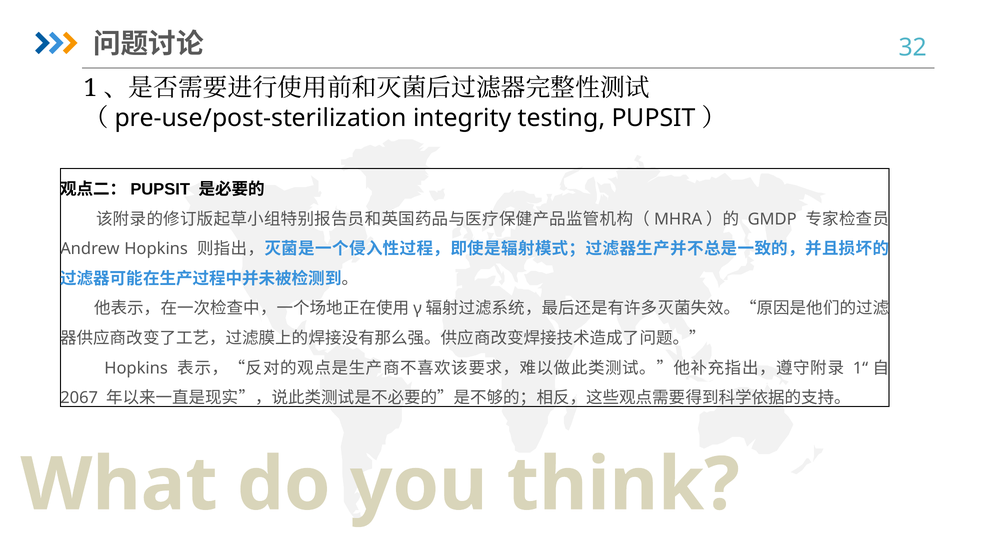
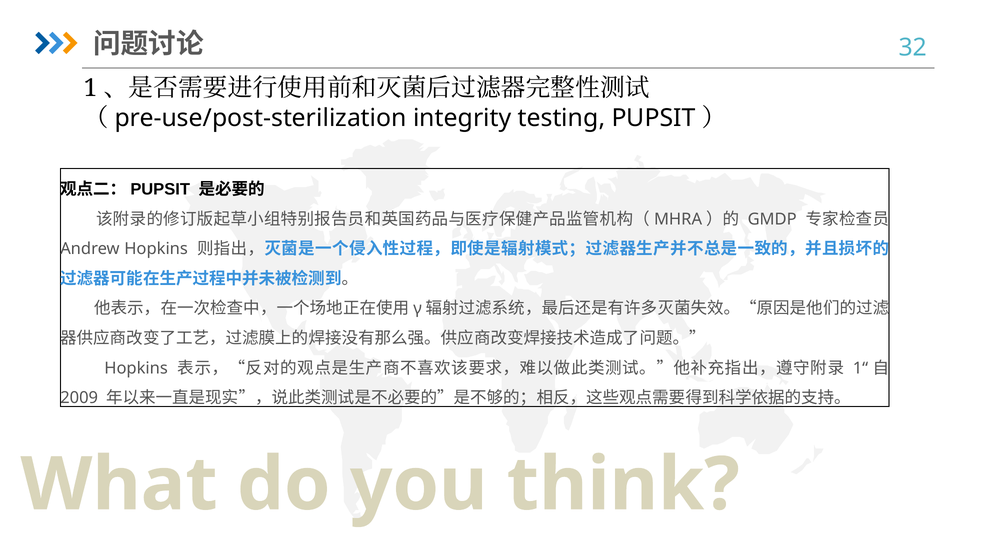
2067: 2067 -> 2009
